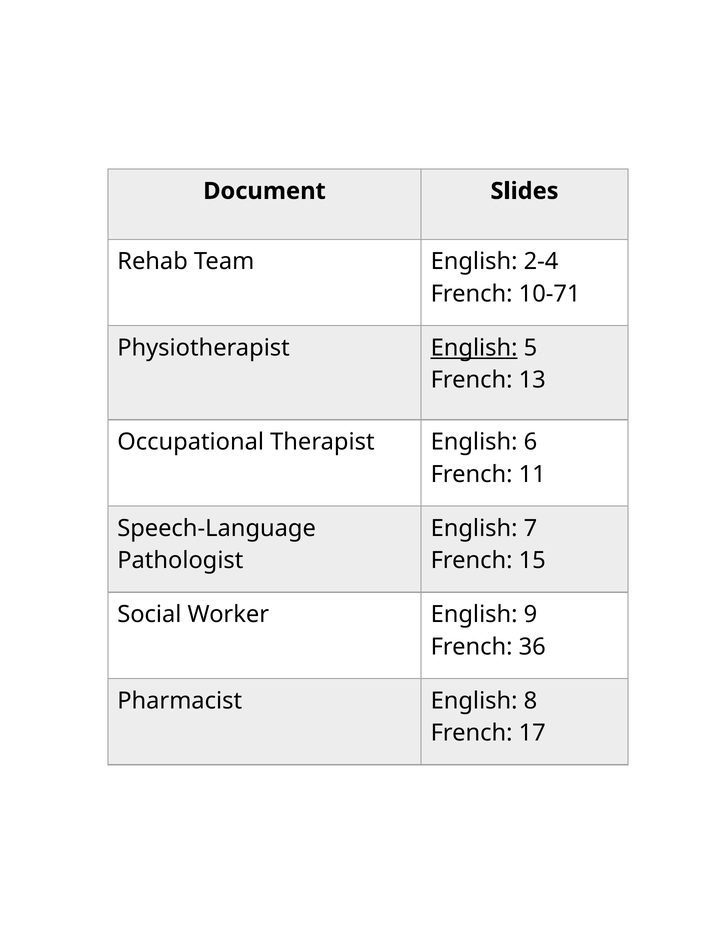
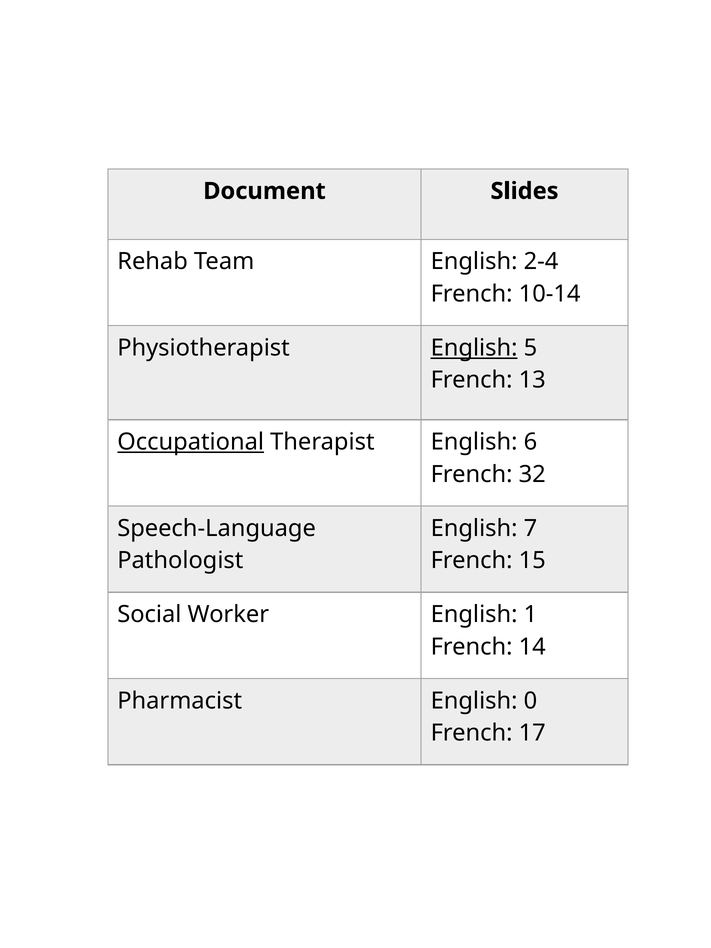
10-71: 10-71 -> 10-14
Occupational underline: none -> present
11: 11 -> 32
9: 9 -> 1
36: 36 -> 14
8: 8 -> 0
